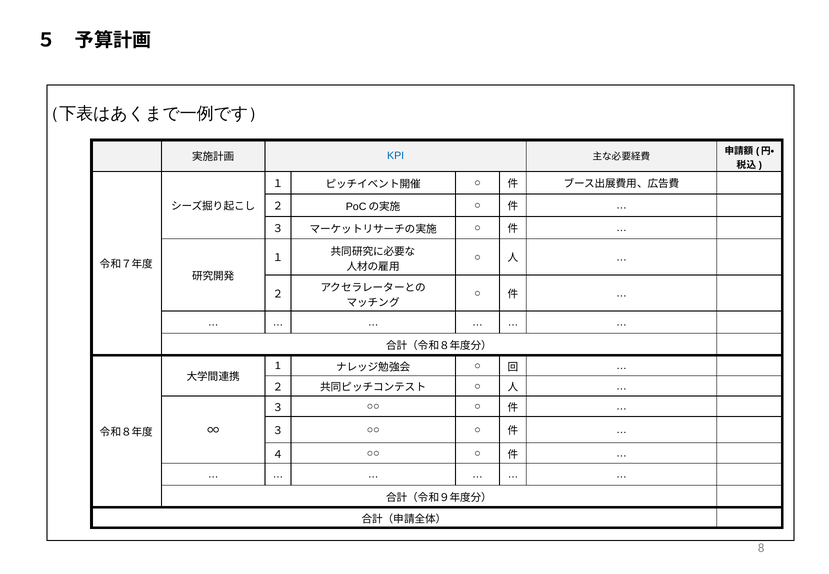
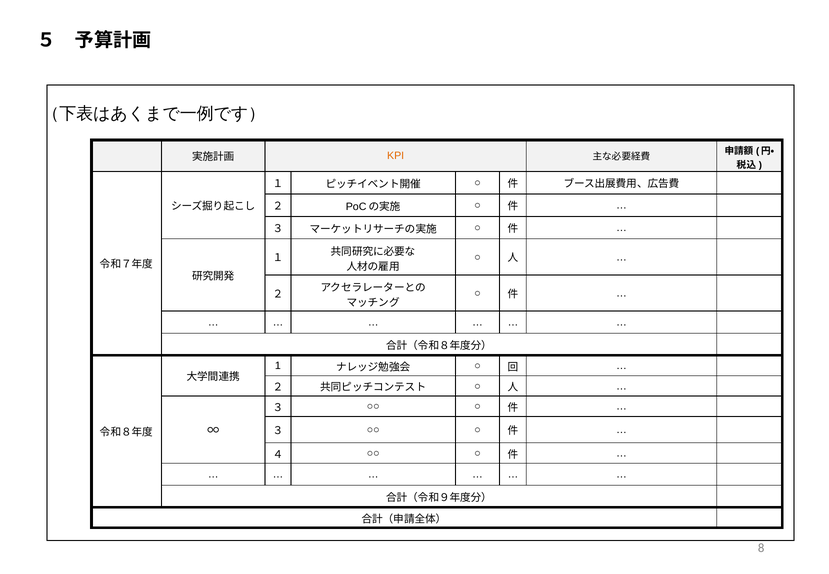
KPI colour: blue -> orange
